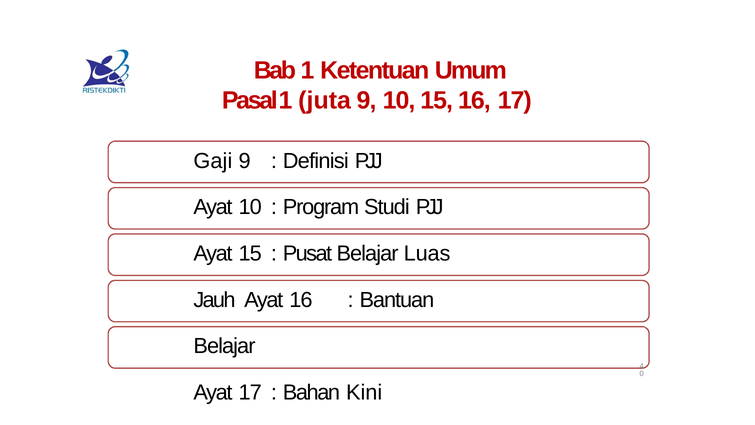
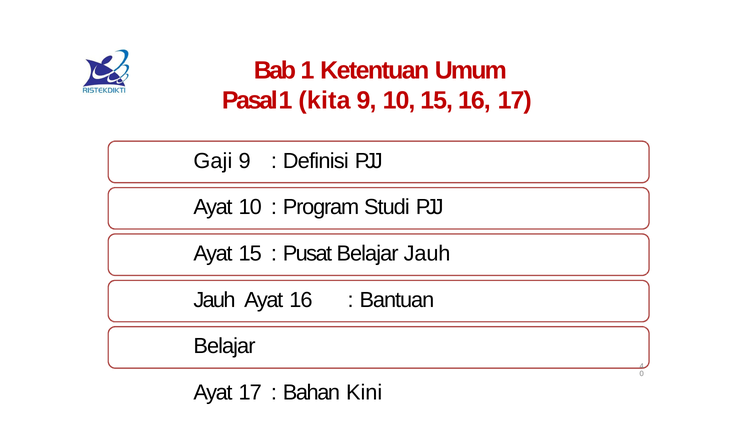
juta: juta -> kita
Belajar Luas: Luas -> Jauh
